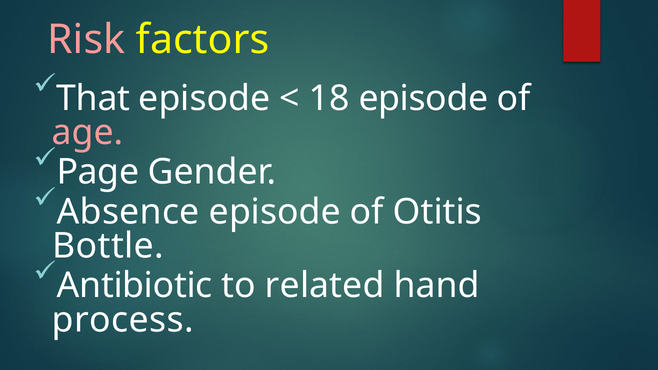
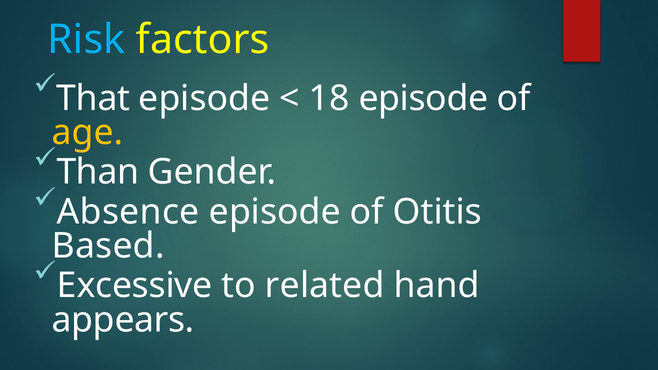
Risk colour: pink -> light blue
age colour: pink -> yellow
Page: Page -> Than
Bottle: Bottle -> Based
Antibiotic: Antibiotic -> Excessive
process: process -> appears
